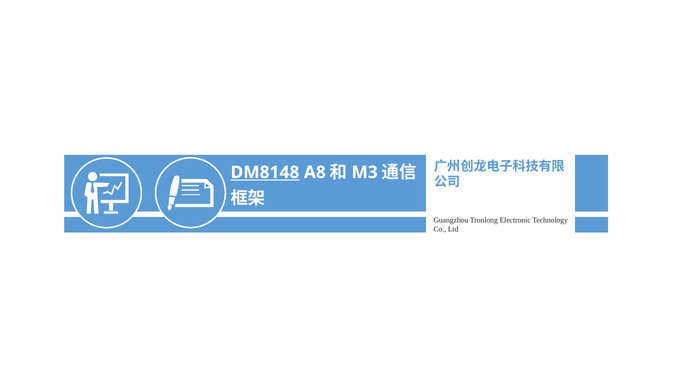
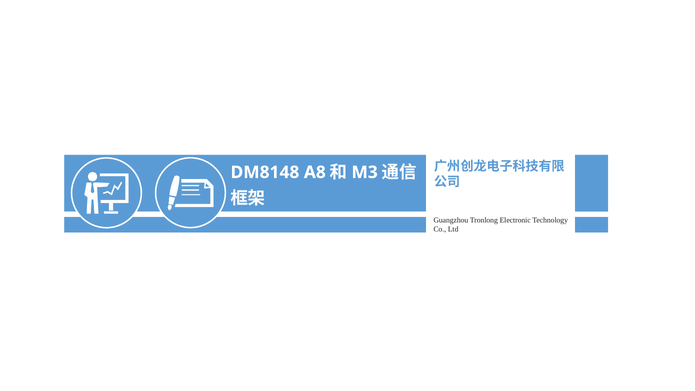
DM8148 underline: present -> none
